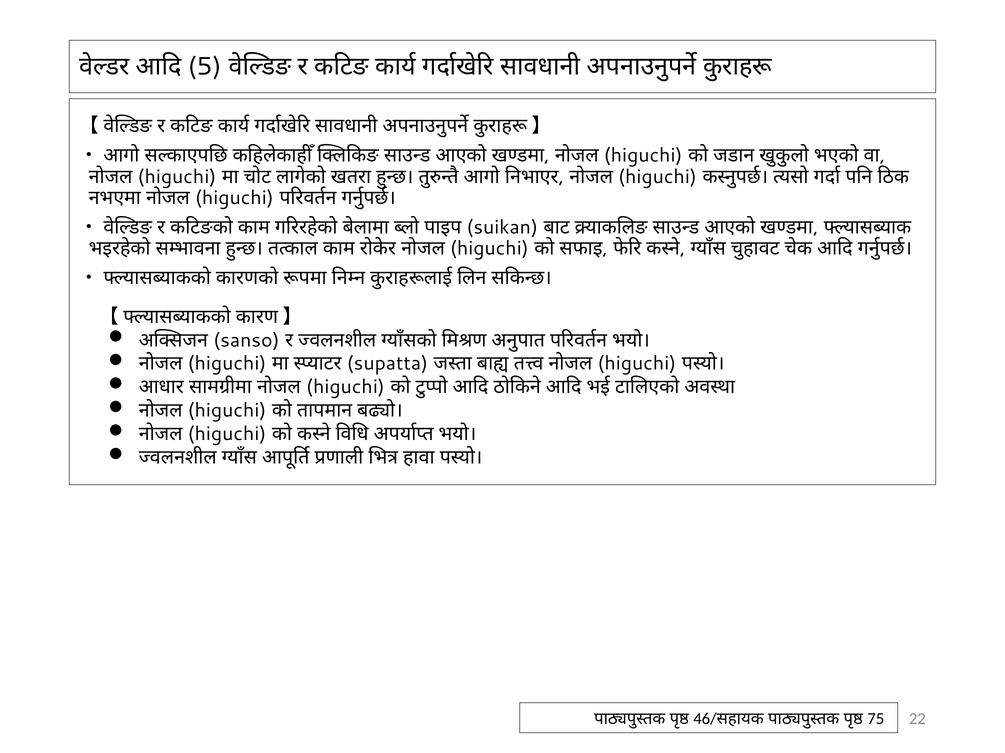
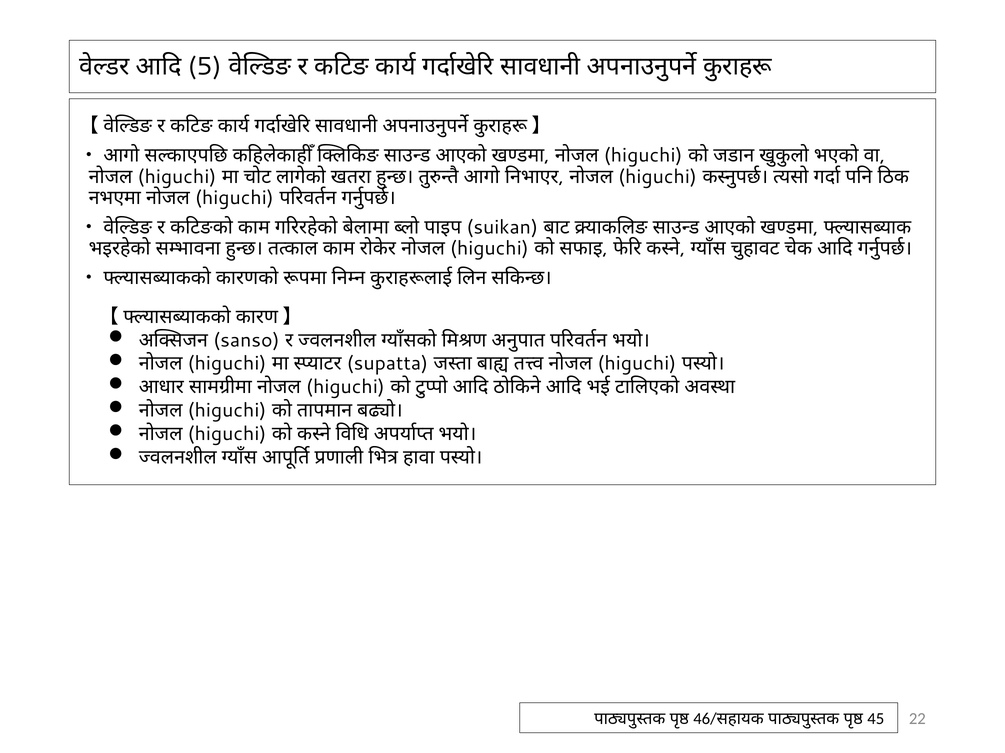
75: 75 -> 45
